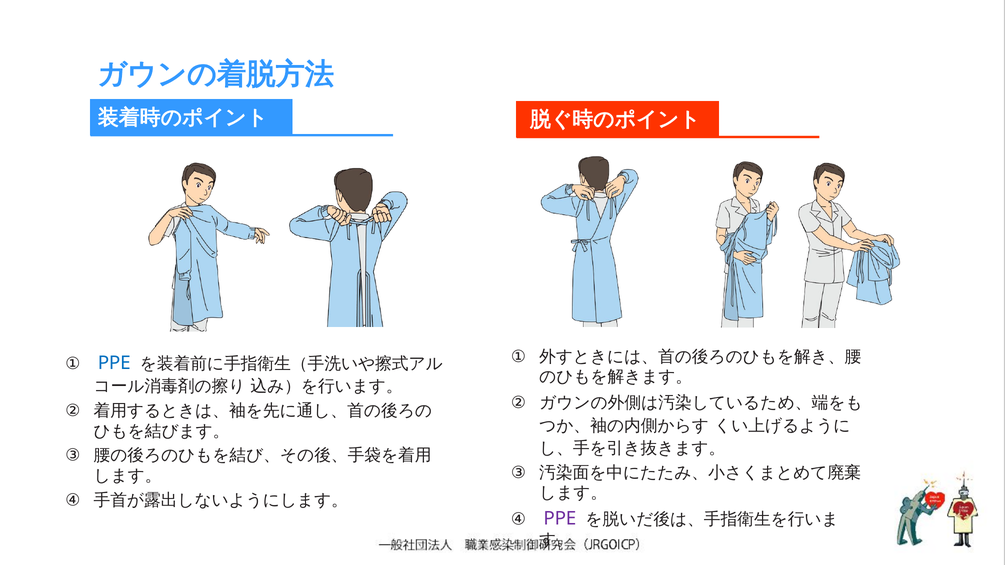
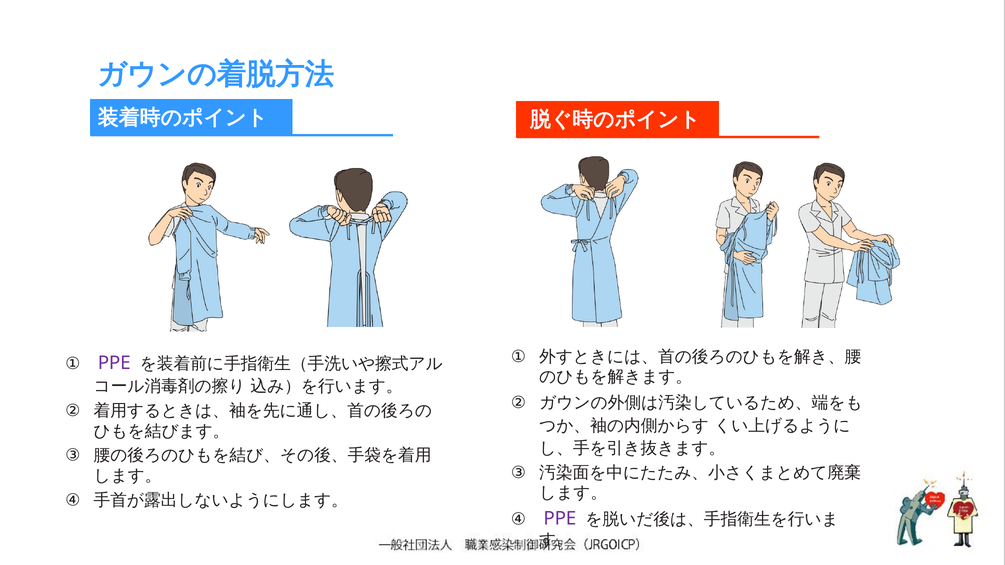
PPE at (114, 363) colour: blue -> purple
